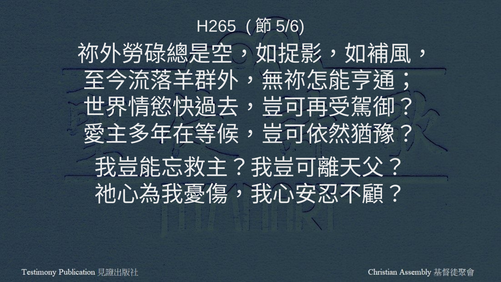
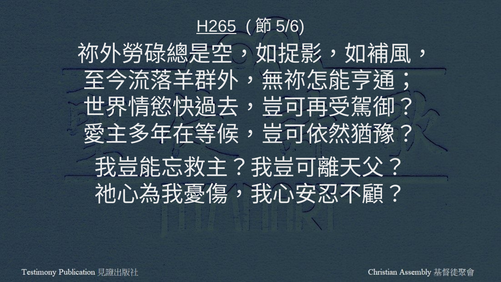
H265 underline: none -> present
